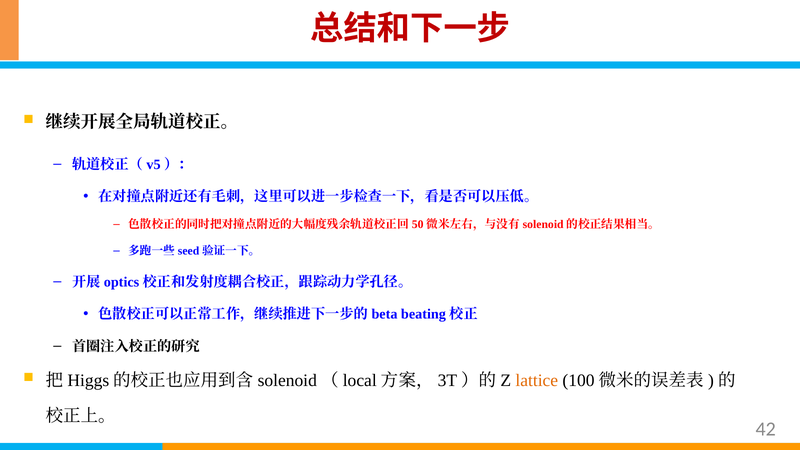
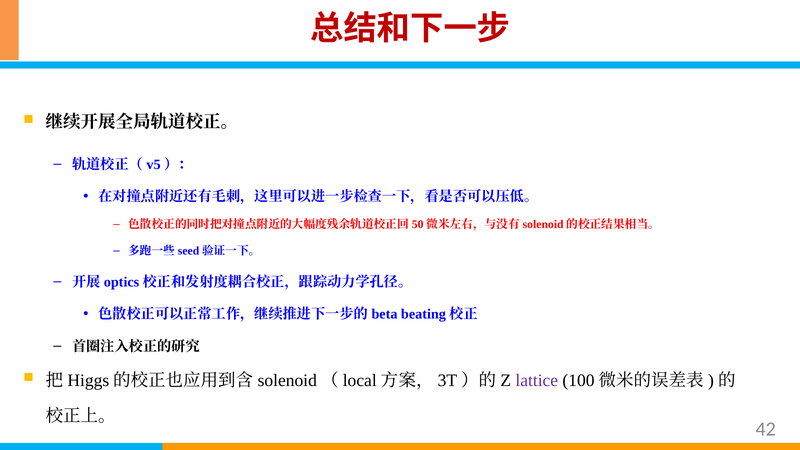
lattice colour: orange -> purple
